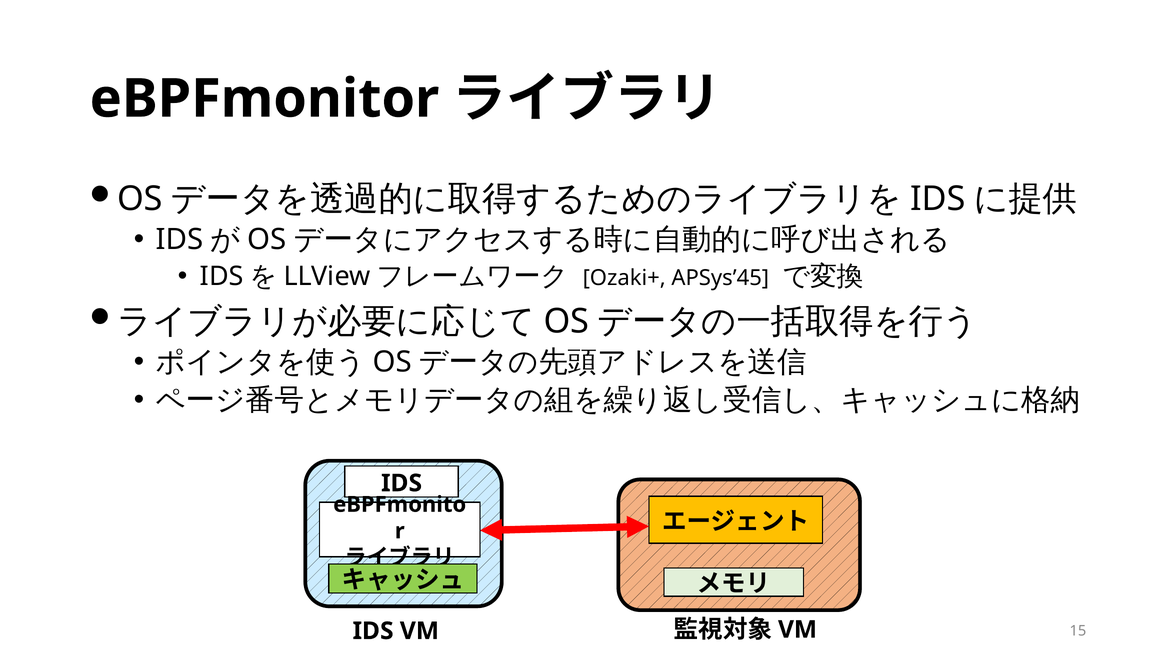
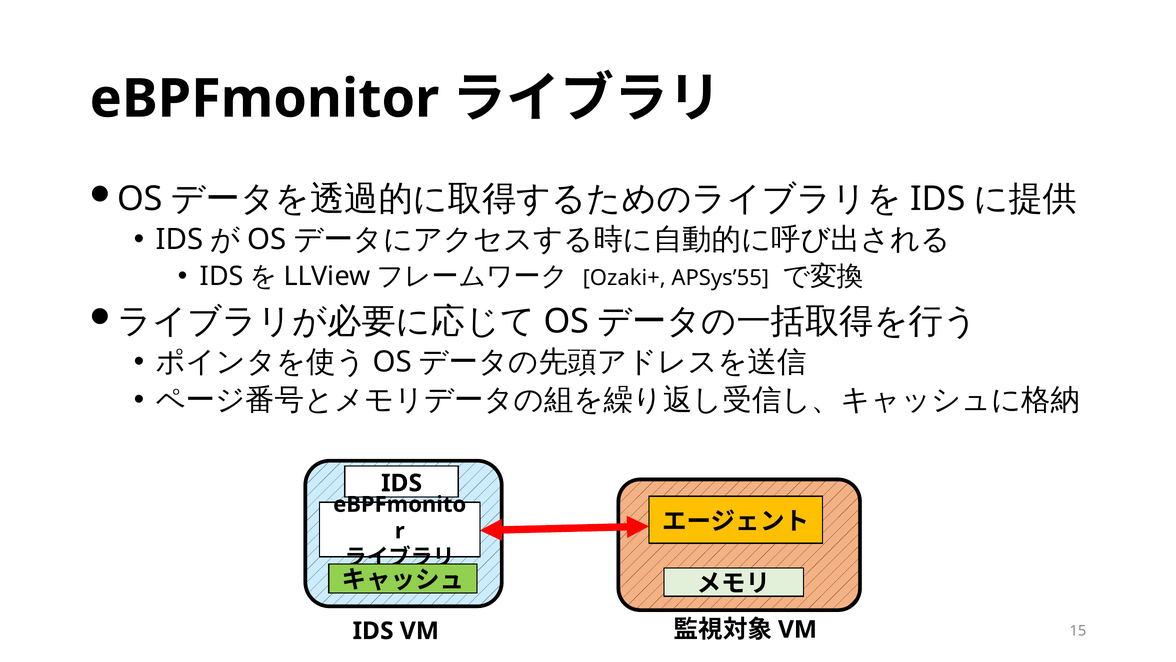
APSys’45: APSys’45 -> APSys’55
